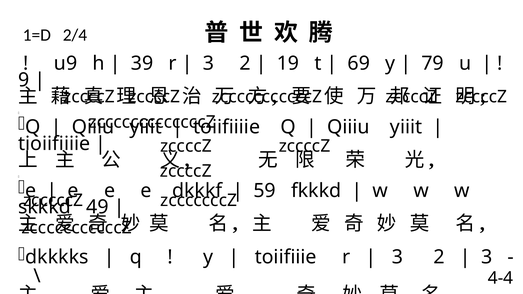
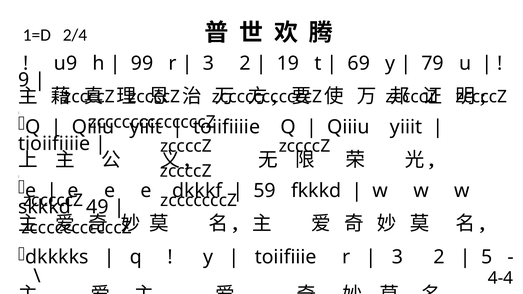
39: 39 -> 99
3 at (487, 257): 3 -> 5
